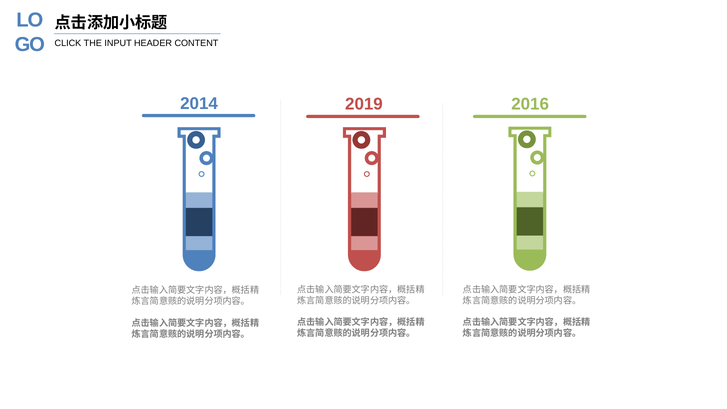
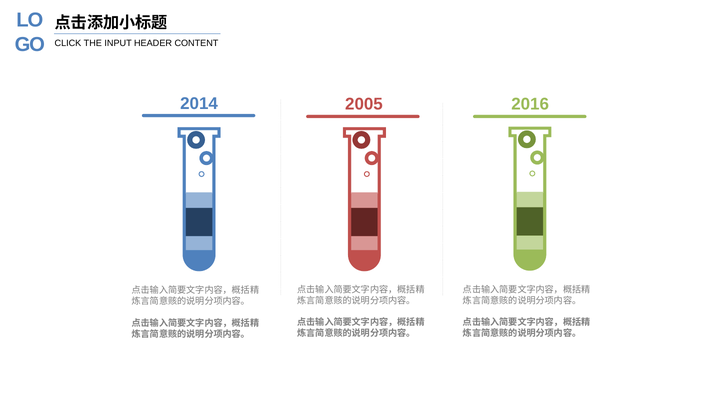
2019: 2019 -> 2005
